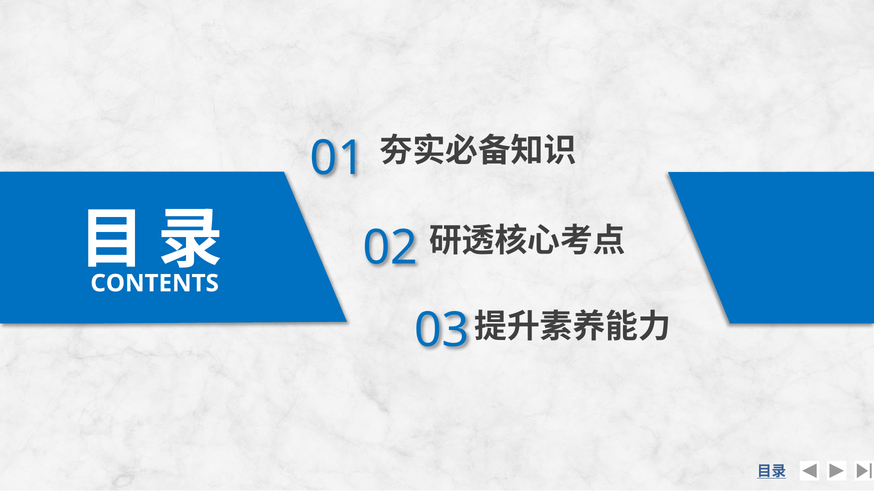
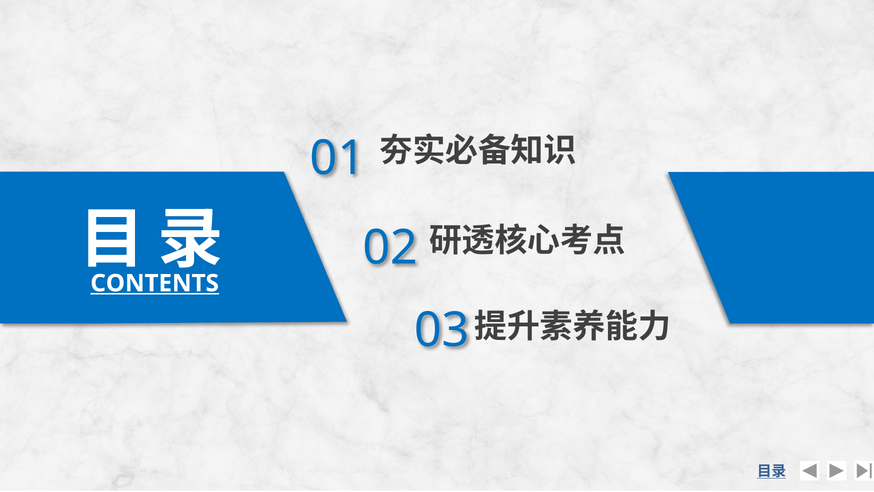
CONTENTS underline: none -> present
